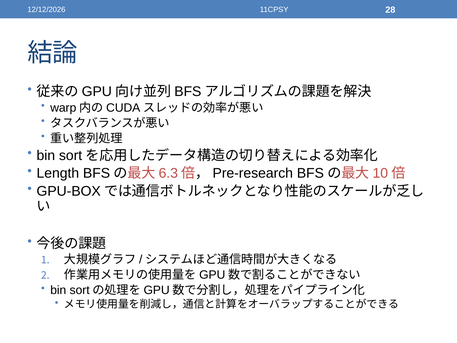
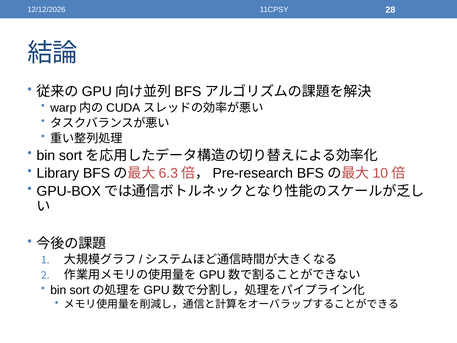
Length: Length -> Library
